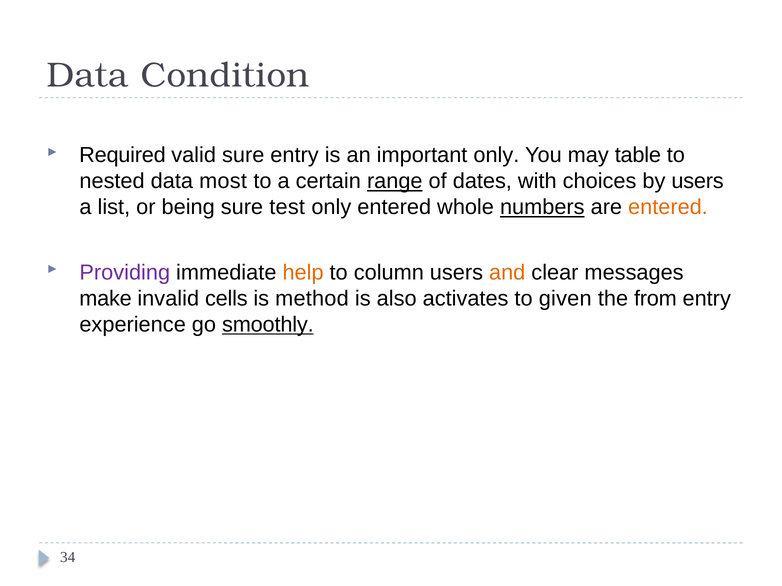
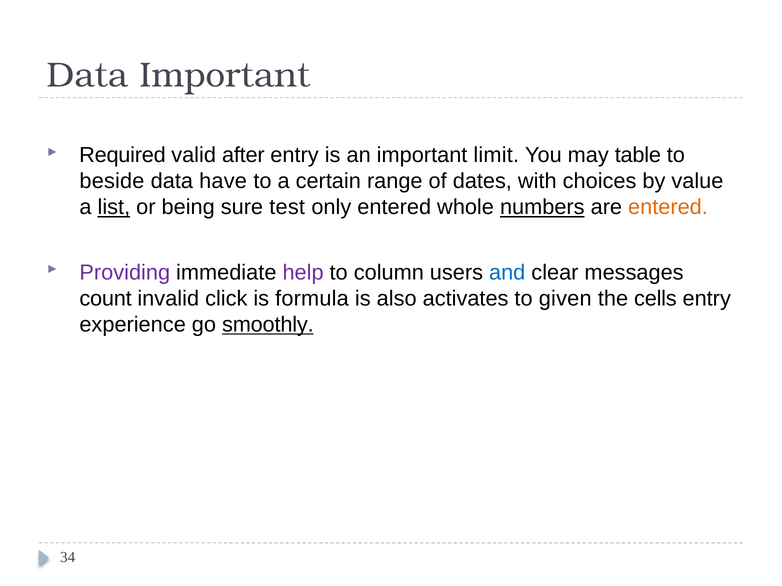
Data Condition: Condition -> Important
valid sure: sure -> after
important only: only -> limit
nested: nested -> beside
most: most -> have
range underline: present -> none
by users: users -> value
list underline: none -> present
help colour: orange -> purple
and colour: orange -> blue
make: make -> count
cells: cells -> click
method: method -> formula
from: from -> cells
